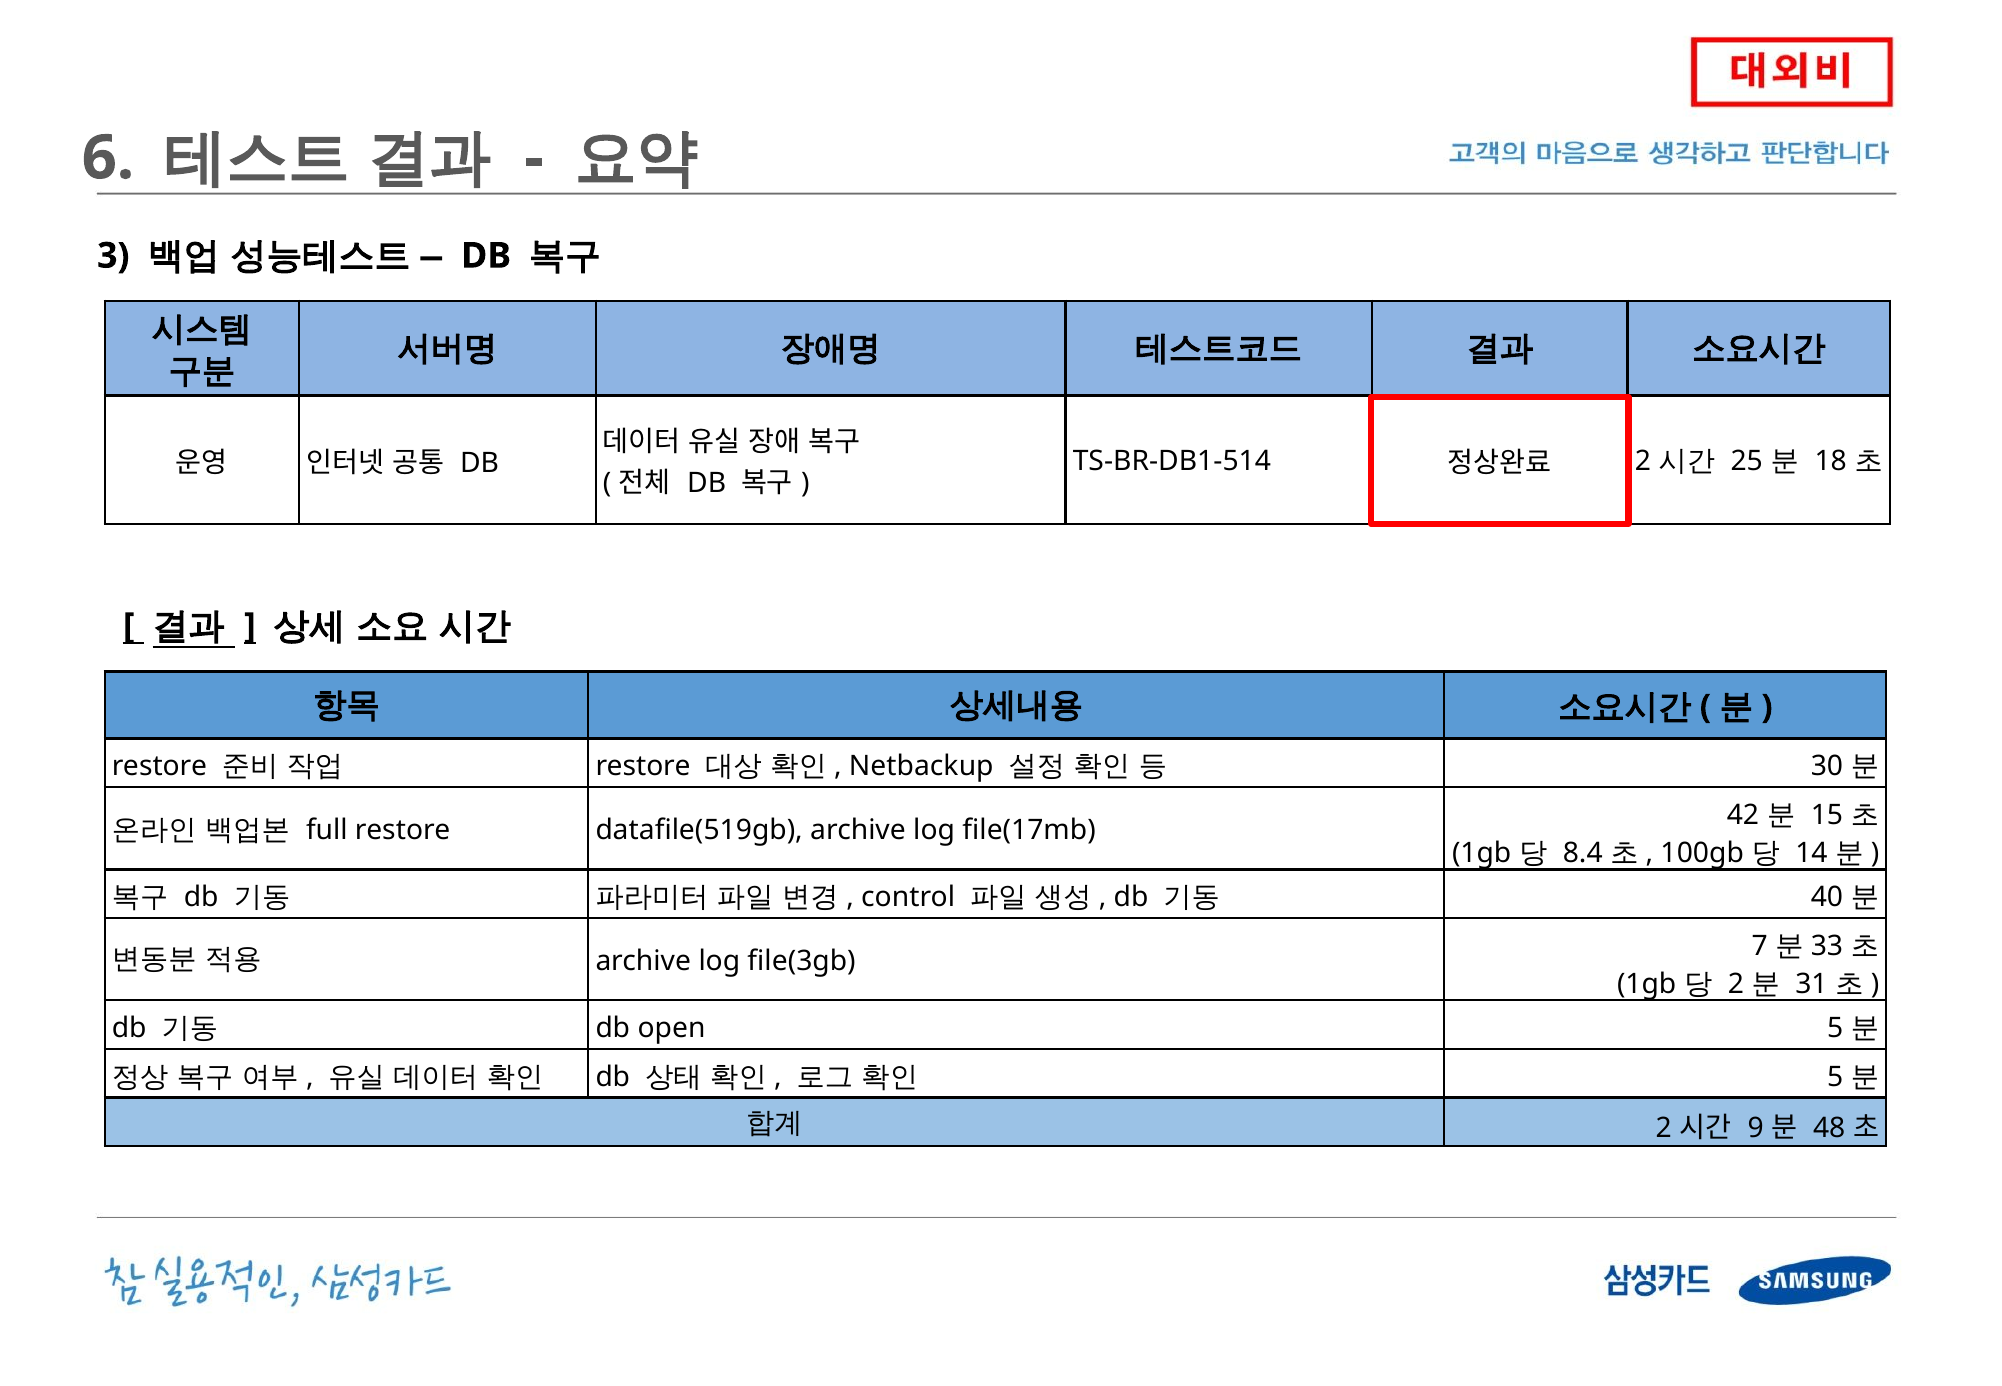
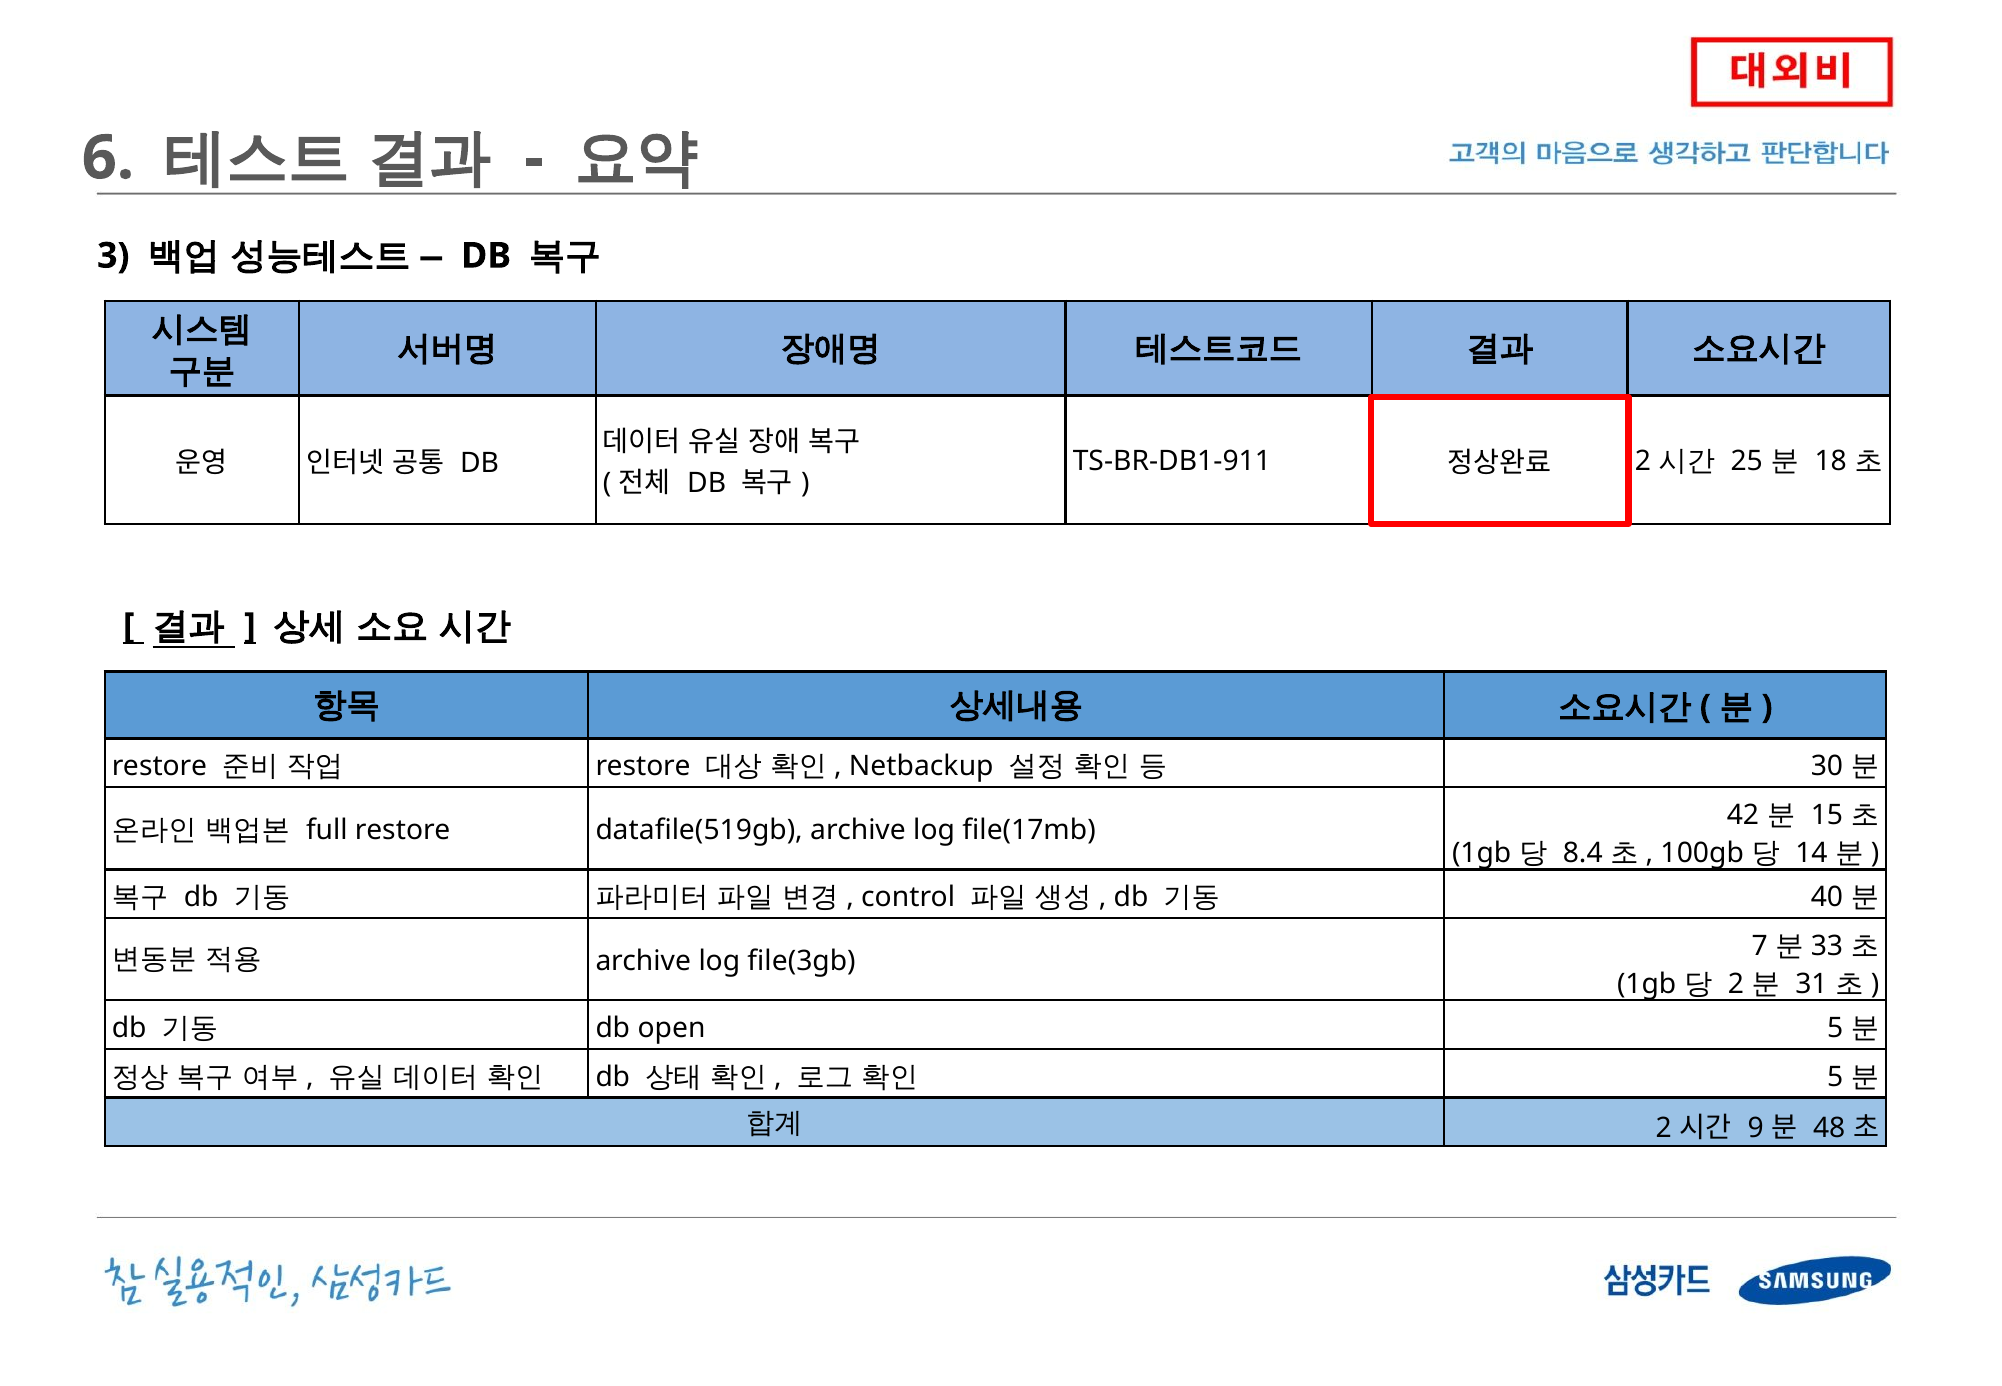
TS-BR-DB1-514: TS-BR-DB1-514 -> TS-BR-DB1-911
